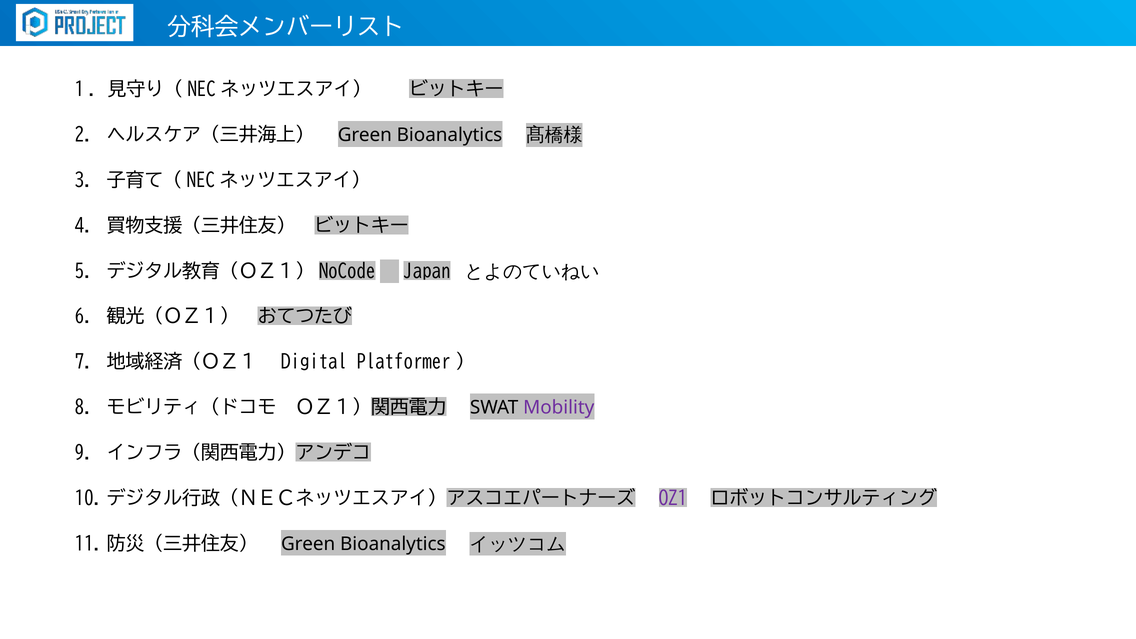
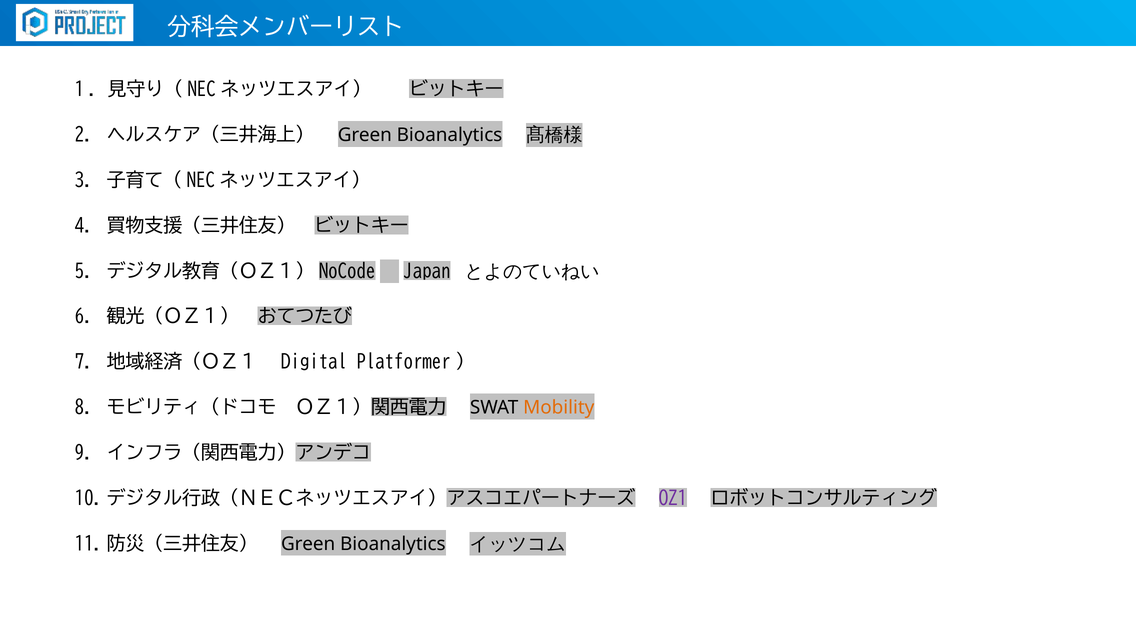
Mobility colour: purple -> orange
